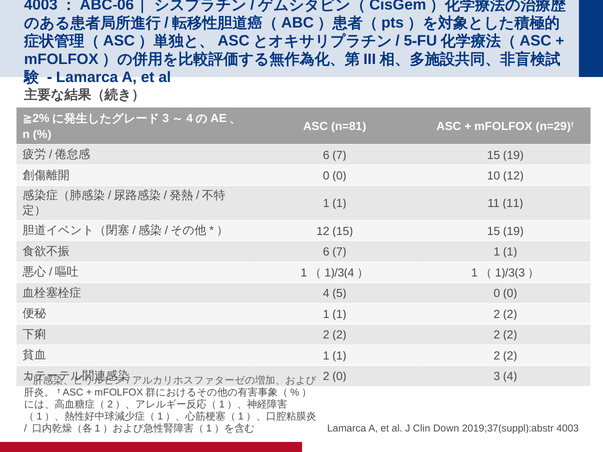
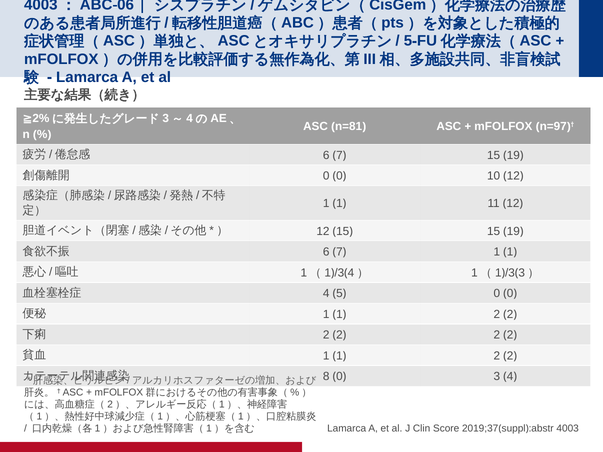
n=29: n=29 -> n=97
11 at (513, 204): 11 -> 12
2 at (326, 377): 2 -> 8
Down: Down -> Score
